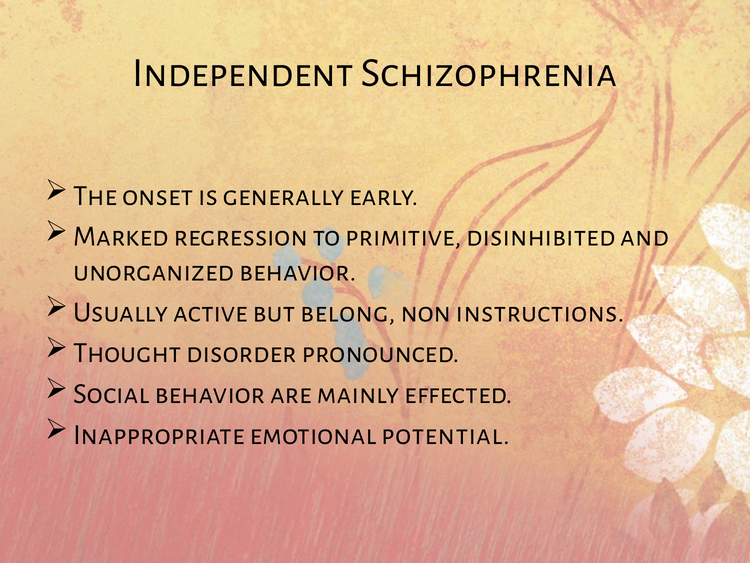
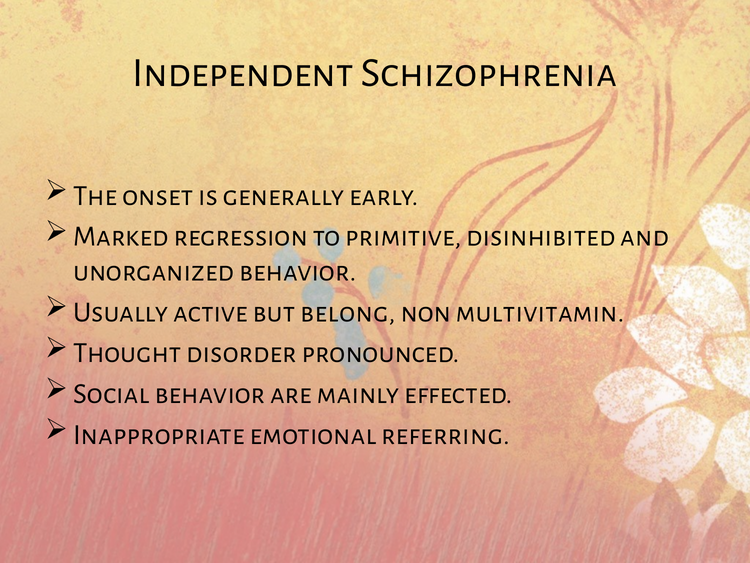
instructions: instructions -> multivitamin
potential: potential -> referring
